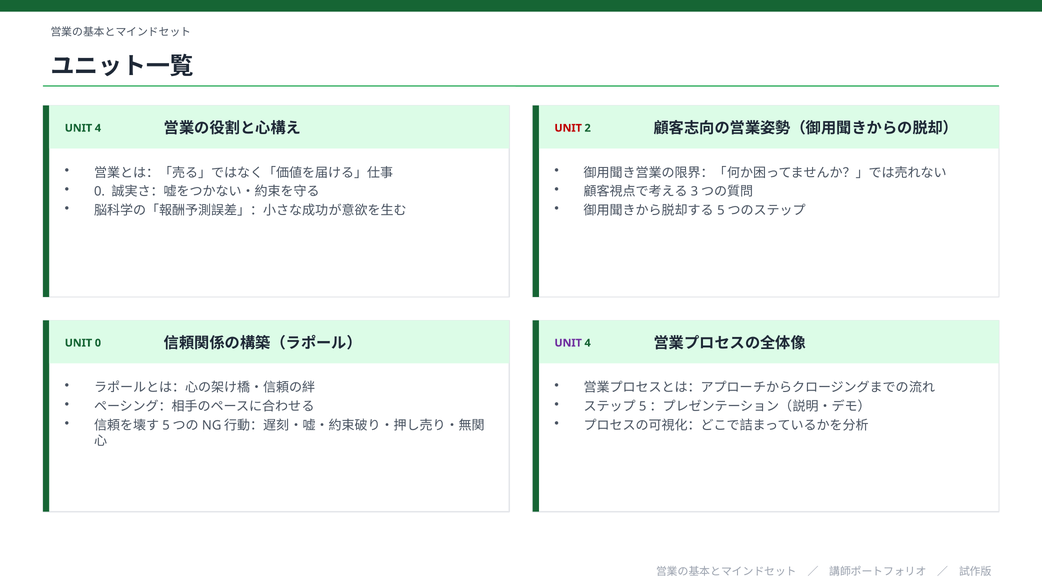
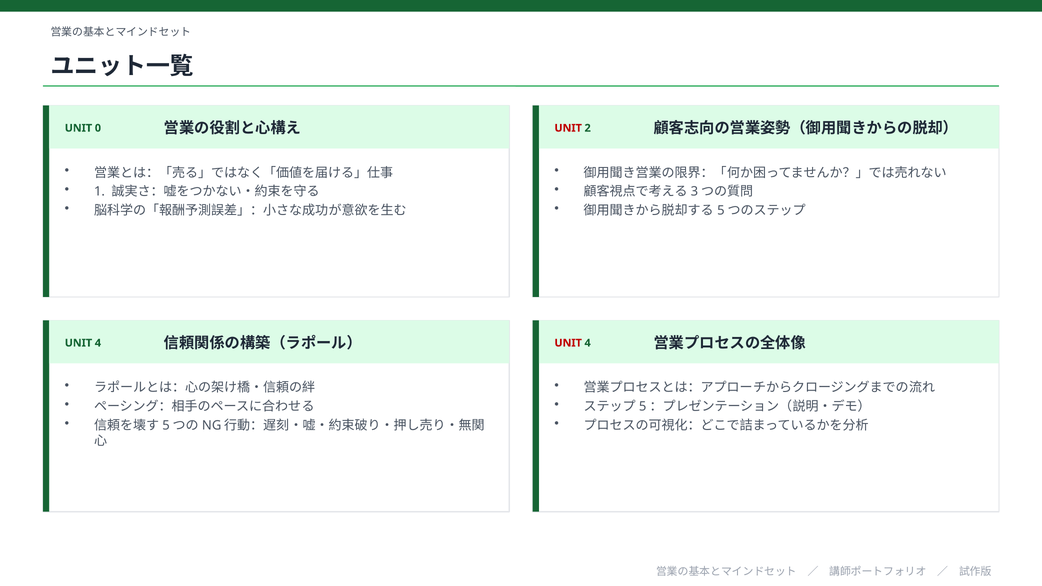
4 at (98, 128): 4 -> 0
0 at (100, 192): 0 -> 1
0 at (98, 343): 0 -> 4
UNIT at (568, 343) colour: purple -> red
